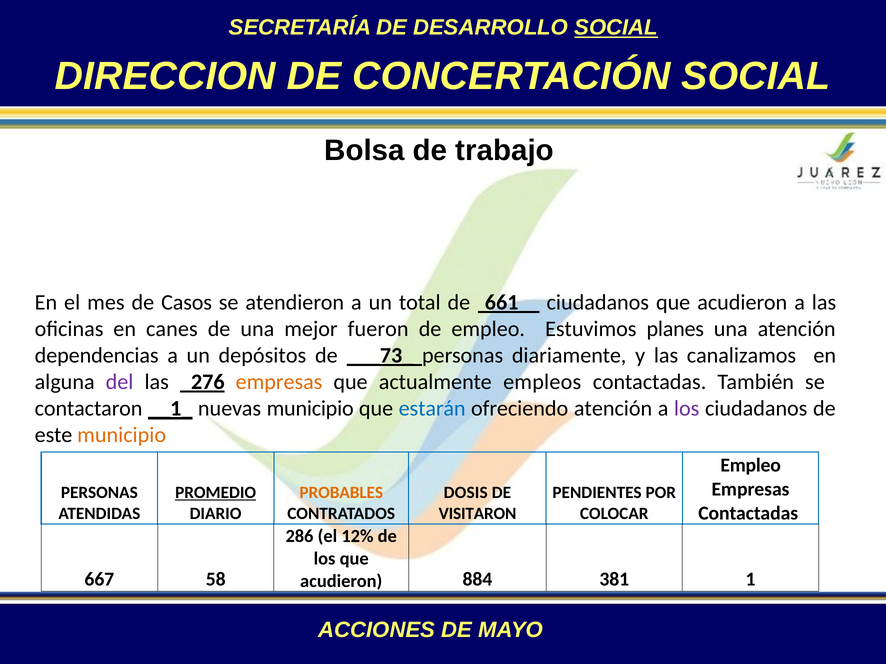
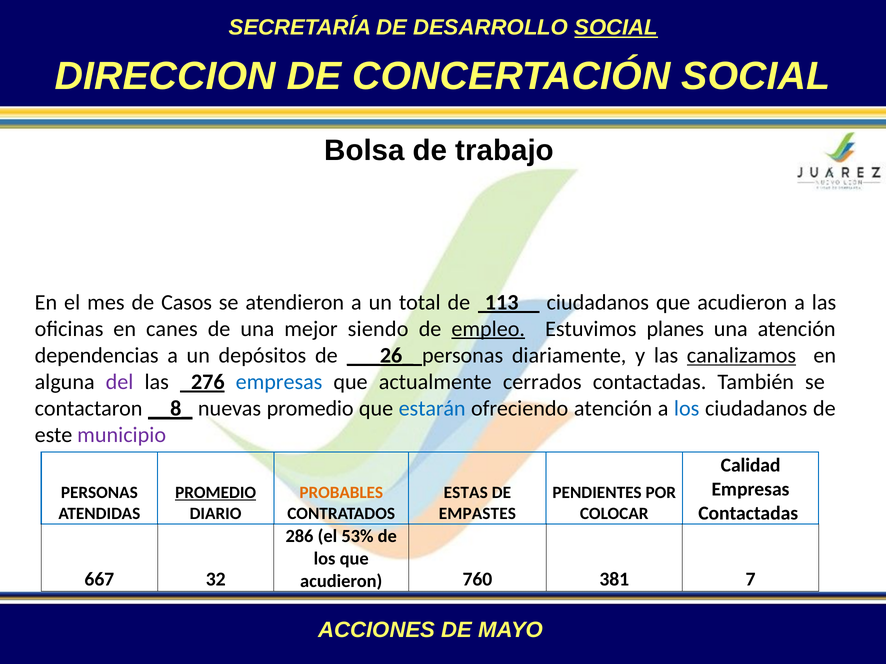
661: 661 -> 113
fueron: fueron -> siendo
empleo at (488, 329) underline: none -> present
___73_: ___73_ -> ___26_
canalizamos underline: none -> present
empresas at (279, 382) colour: orange -> blue
empleos: empleos -> cerrados
__1_: __1_ -> __8_
nuevas municipio: municipio -> promedio
los at (687, 409) colour: purple -> blue
municipio at (122, 435) colour: orange -> purple
Empleo at (751, 466): Empleo -> Calidad
DOSIS: DOSIS -> ESTAS
VISITARON: VISITARON -> EMPASTES
12%: 12% -> 53%
58: 58 -> 32
884: 884 -> 760
1: 1 -> 7
